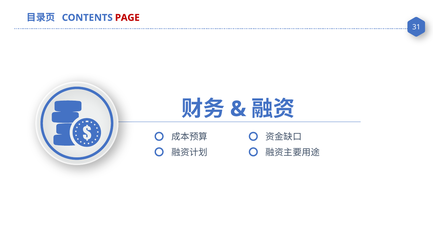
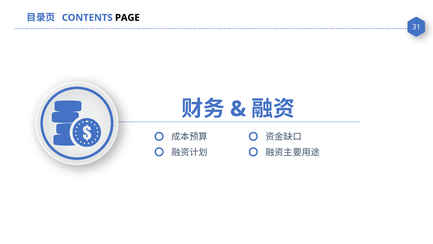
PAGE colour: red -> black
